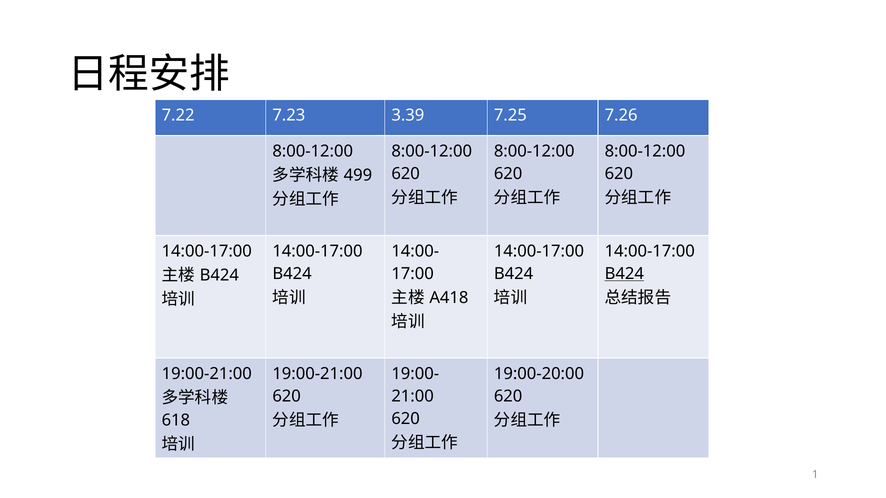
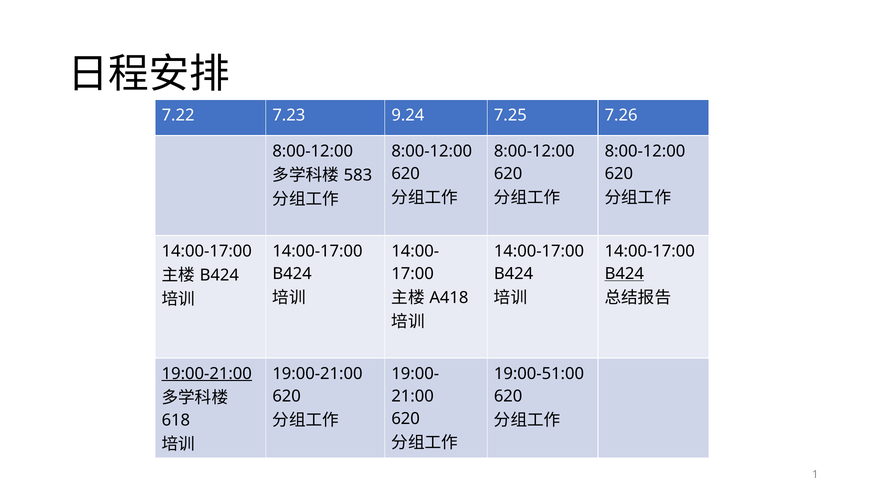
3.39: 3.39 -> 9.24
499: 499 -> 583
19:00-21:00 at (207, 374) underline: none -> present
19:00-20:00: 19:00-20:00 -> 19:00-51:00
